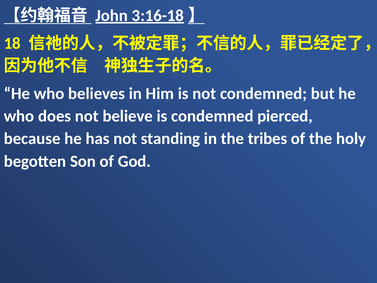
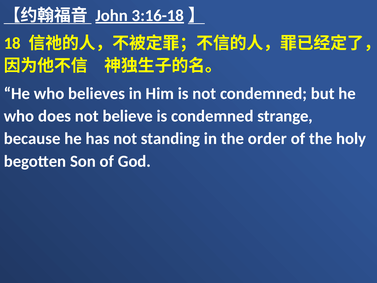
pierced: pierced -> strange
tribes: tribes -> order
